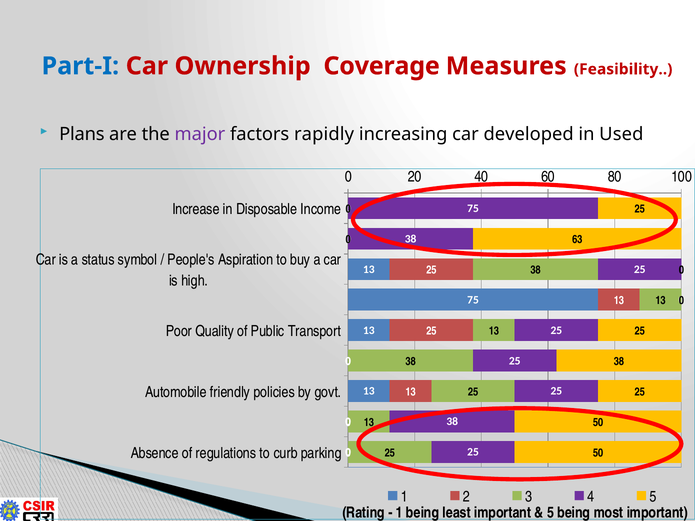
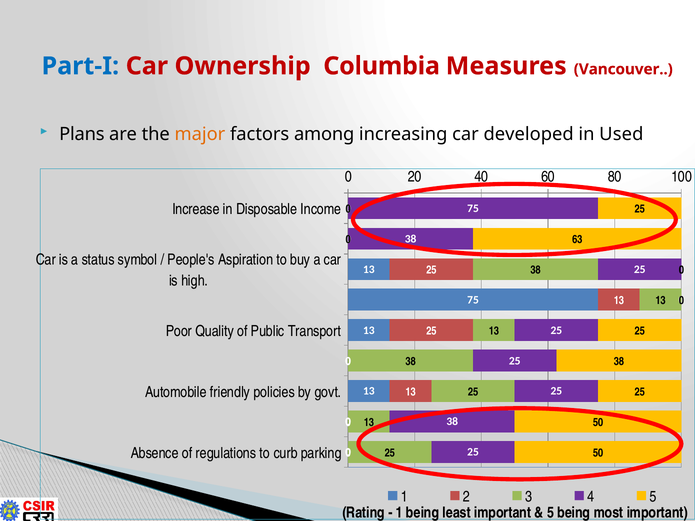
Coverage: Coverage -> Columbia
Feasibility: Feasibility -> Vancouver
major colour: purple -> orange
rapidly: rapidly -> among
